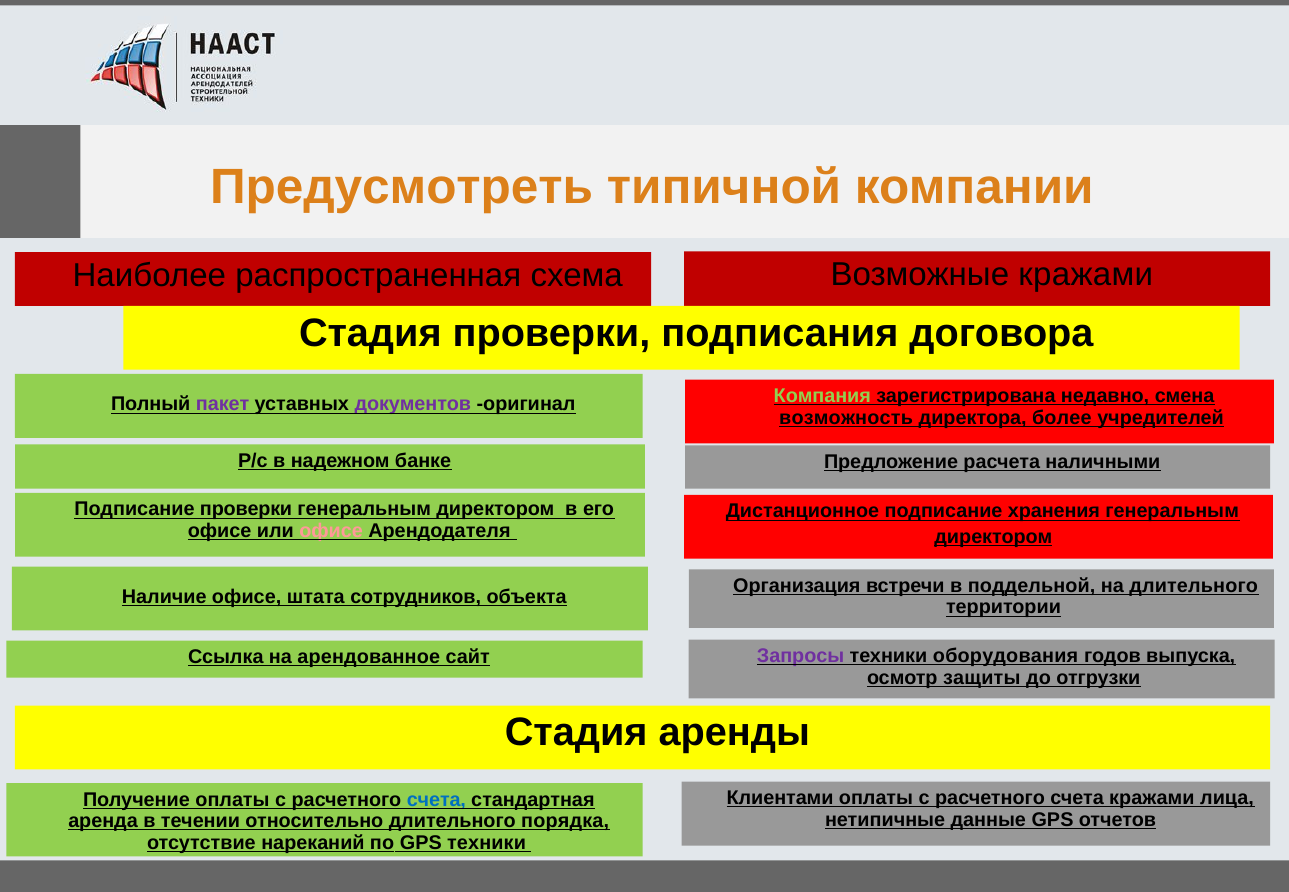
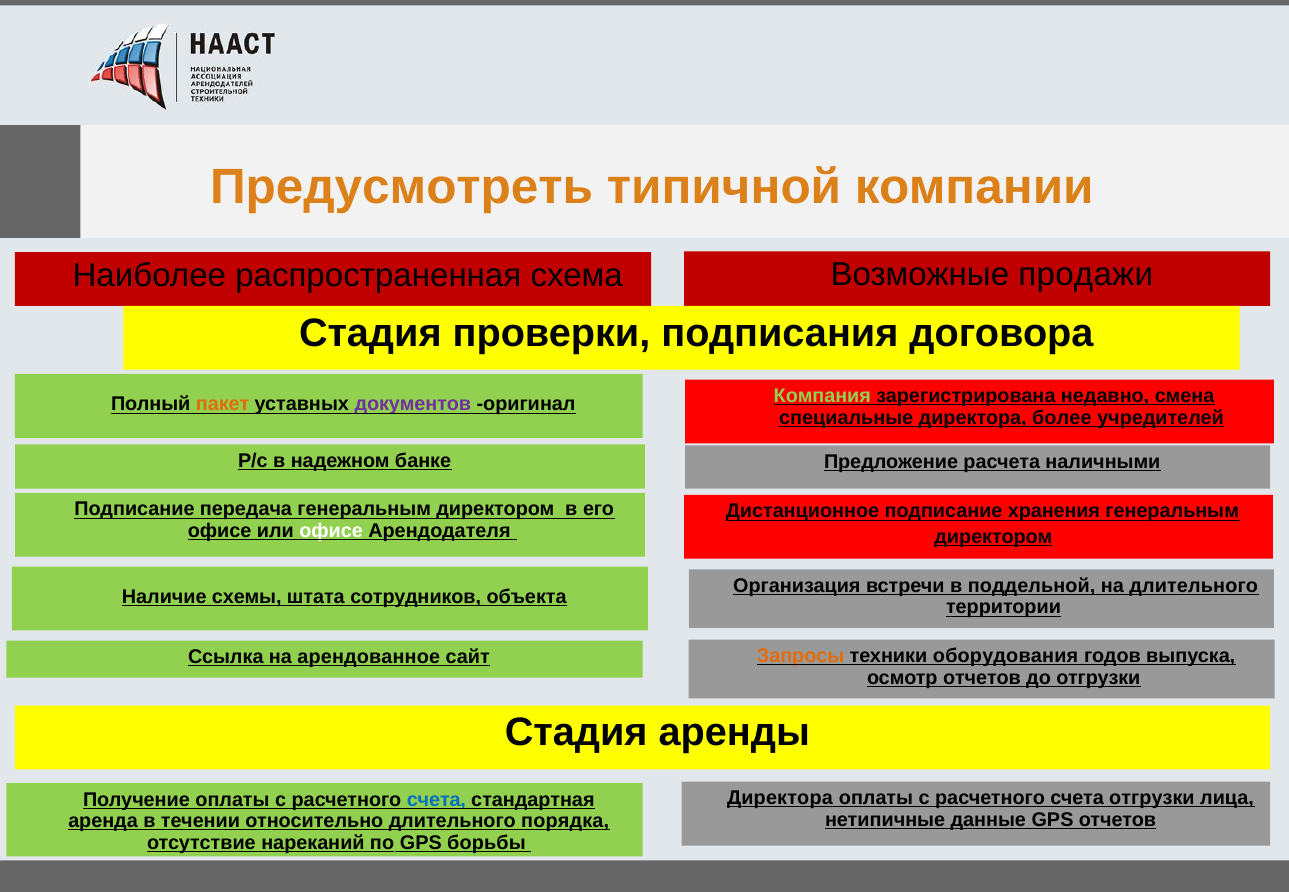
Возможные кражами: кражами -> продажи
пакет colour: purple -> orange
возможность: возможность -> специальные
Подписание проверки: проверки -> передача
офисе at (331, 531) colour: pink -> white
Наличие офисе: офисе -> схемы
Запросы colour: purple -> orange
осмотр защиты: защиты -> отчетов
Клиентами at (780, 799): Клиентами -> Директора
счета кражами: кражами -> отгрузки
GPS техники: техники -> борьбы
